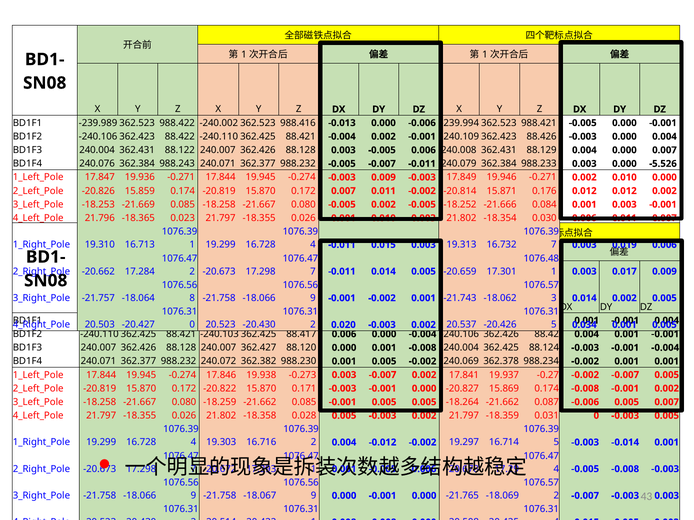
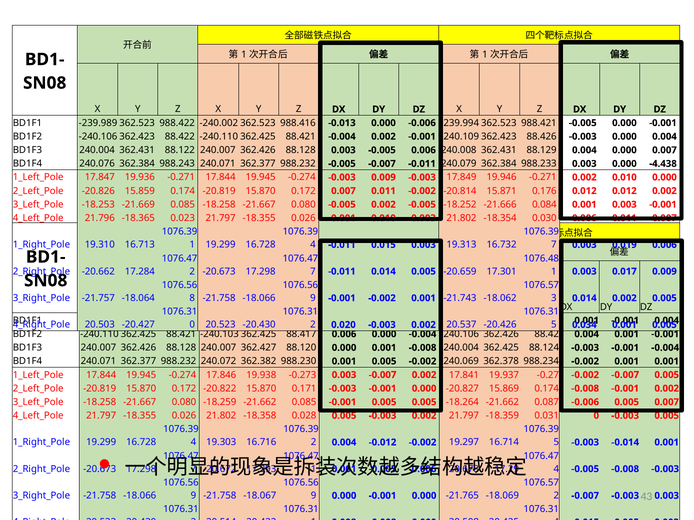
-5.526: -5.526 -> -4.438
